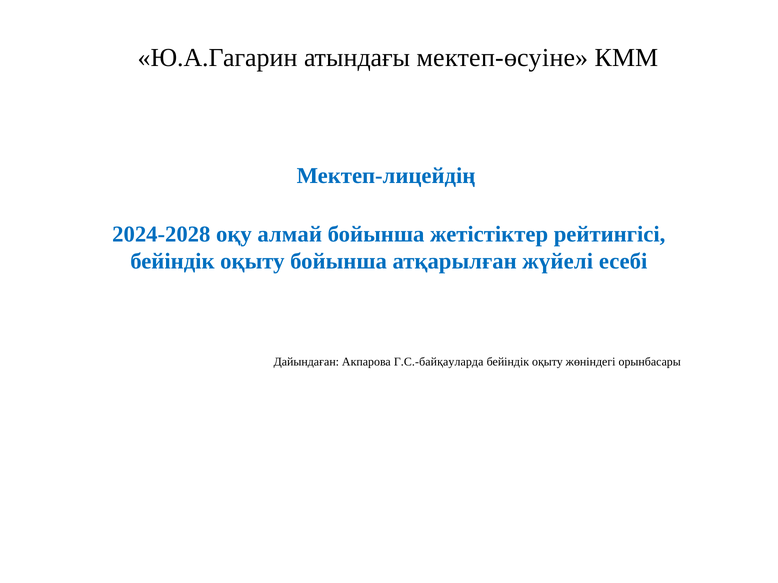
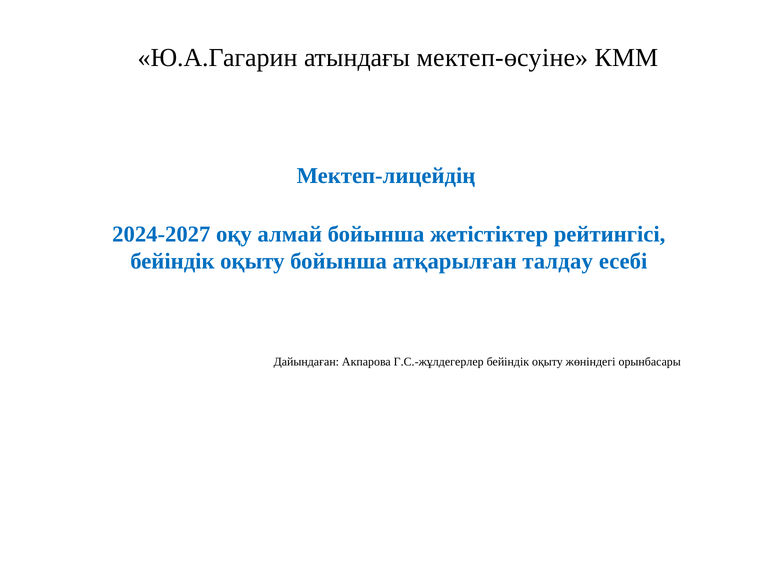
2024-2028: 2024-2028 -> 2024-2027
жүйелі: жүйелі -> талдау
Г.С.-байқауларда: Г.С.-байқауларда -> Г.С.-жұлдегерлер
